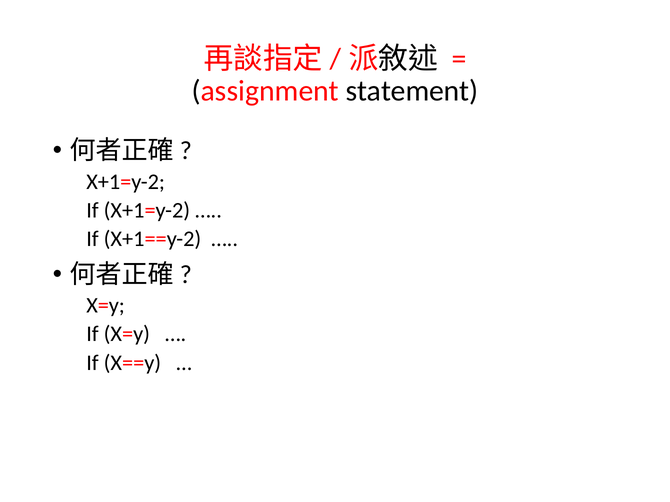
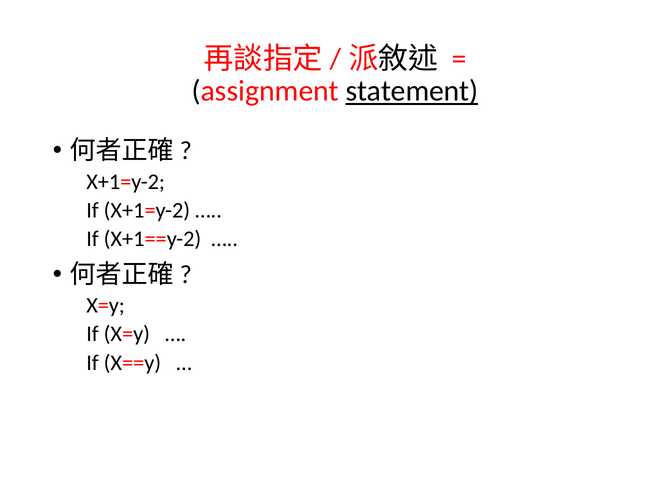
statement underline: none -> present
